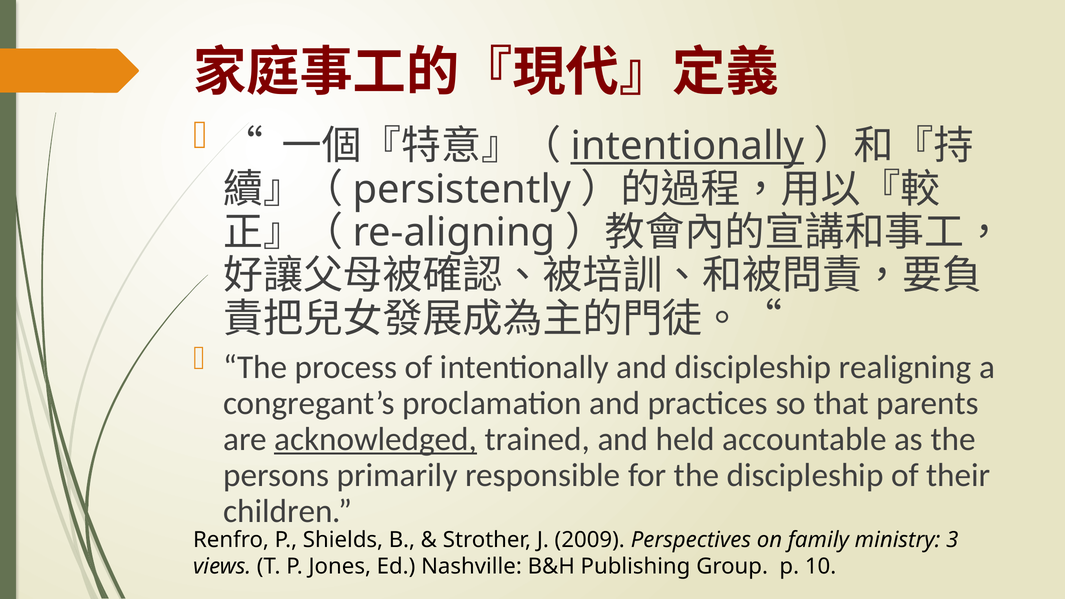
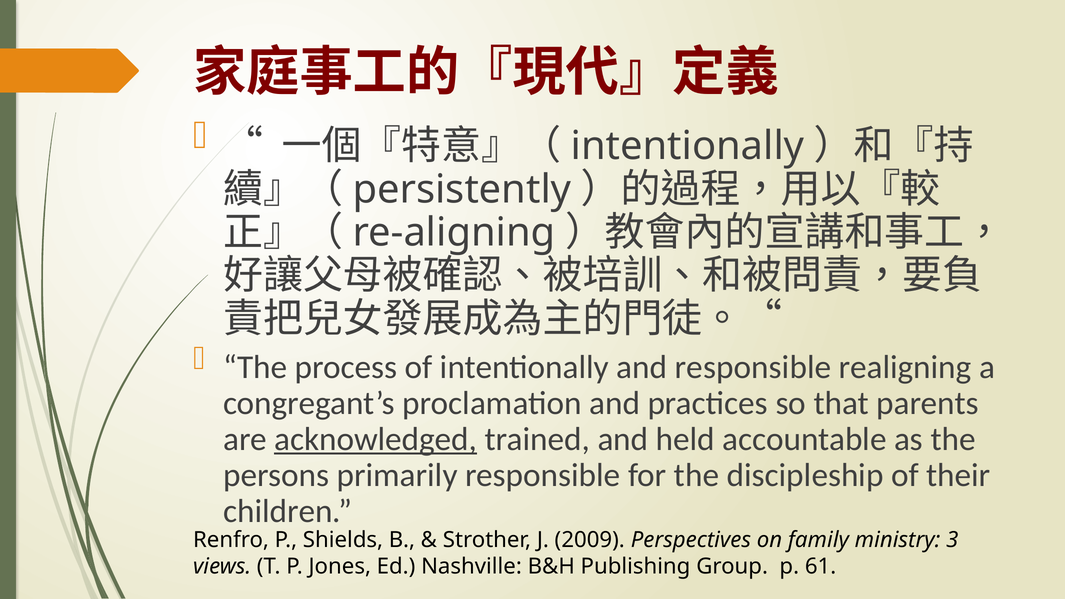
intentionally at (687, 146) underline: present -> none
and discipleship: discipleship -> responsible
10: 10 -> 61
